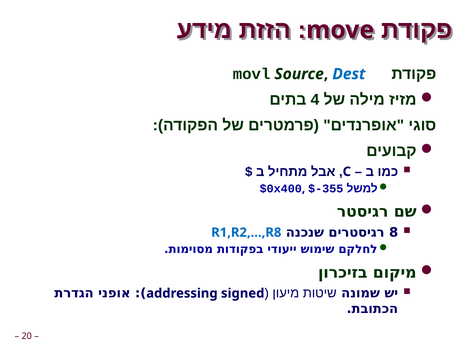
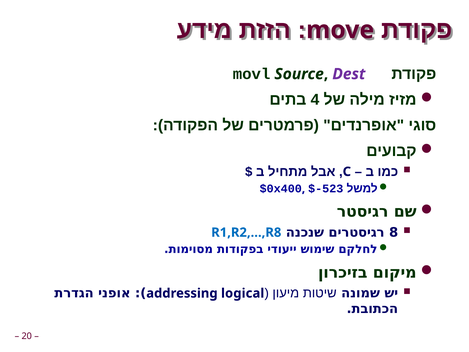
Dest colour: blue -> purple
$-355: $-355 -> $-523
signed: signed -> logical
